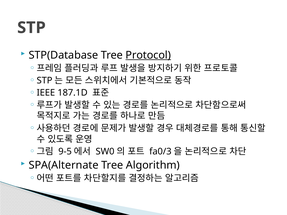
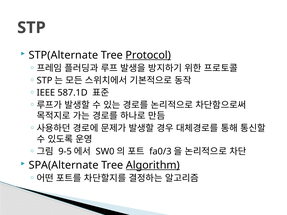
STP(Database: STP(Database -> STP(Alternate
187.1D: 187.1D -> 587.1D
Algorithm underline: none -> present
